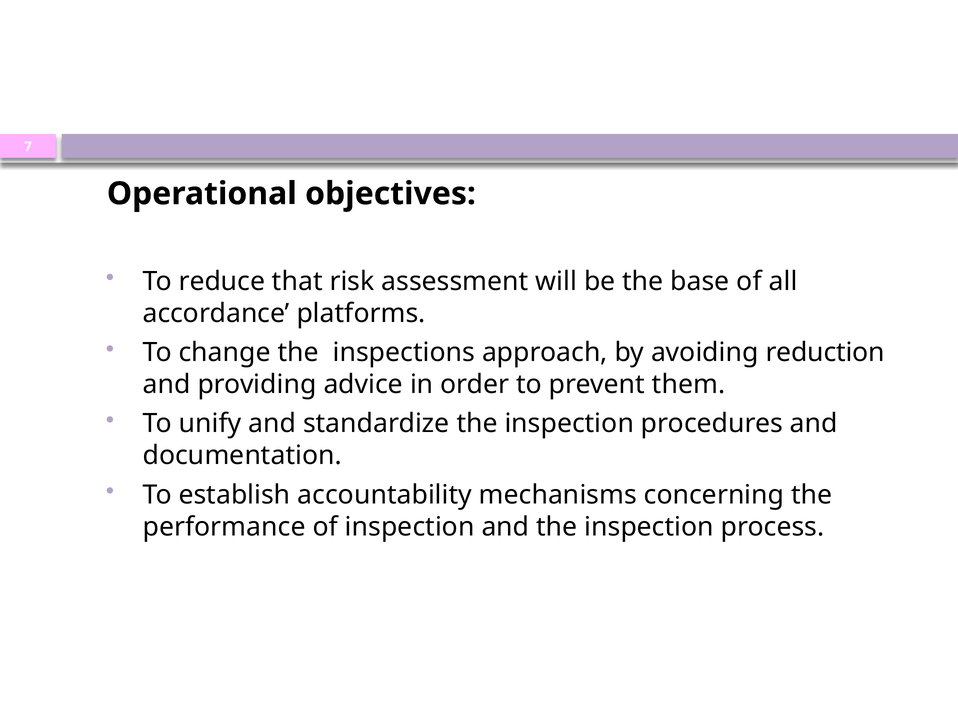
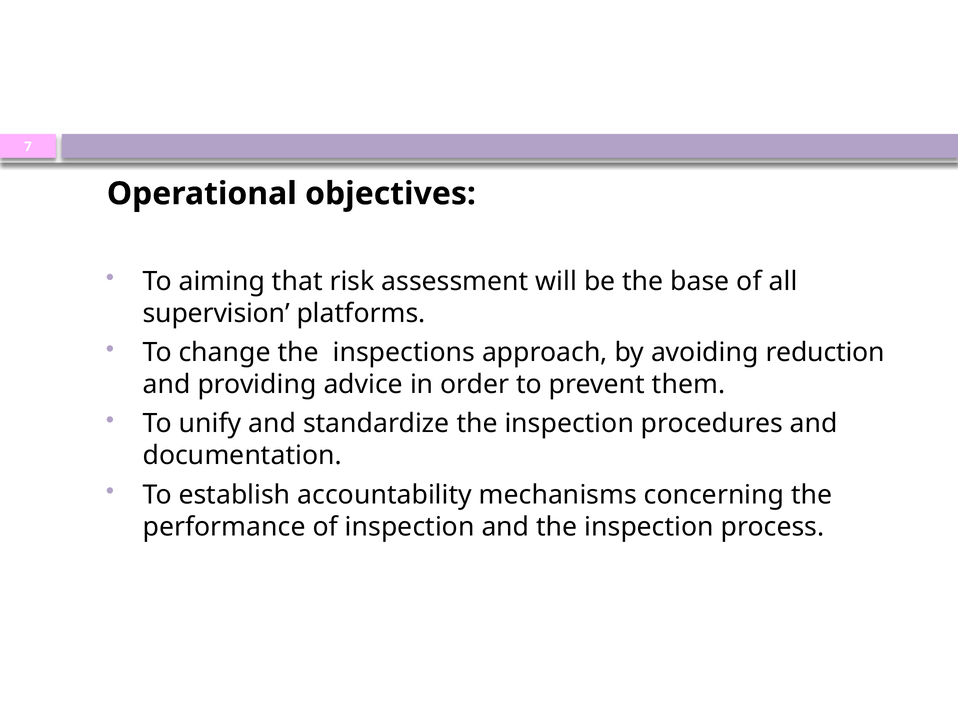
reduce: reduce -> aiming
accordance: accordance -> supervision
